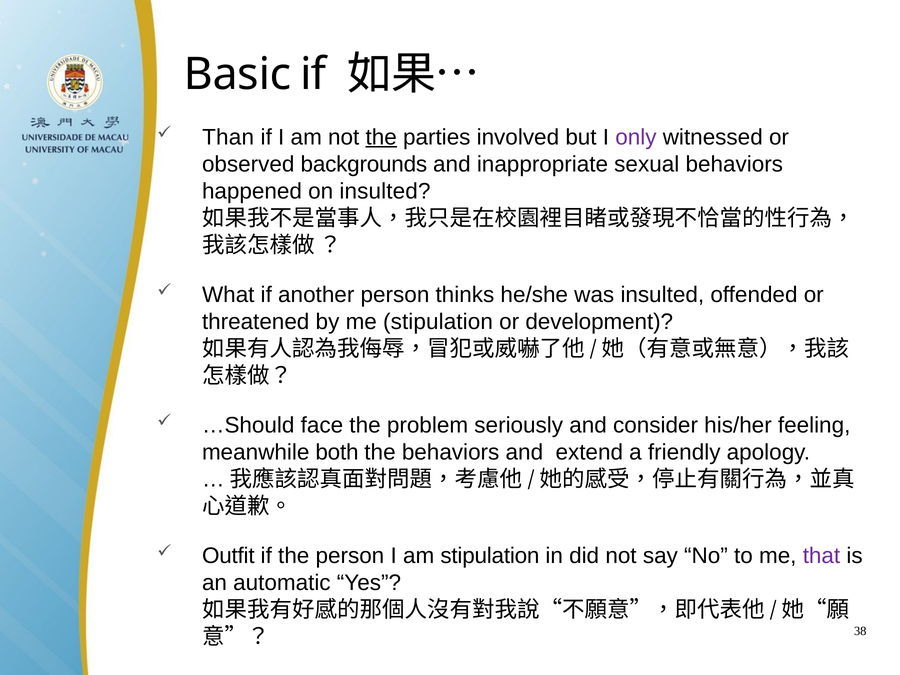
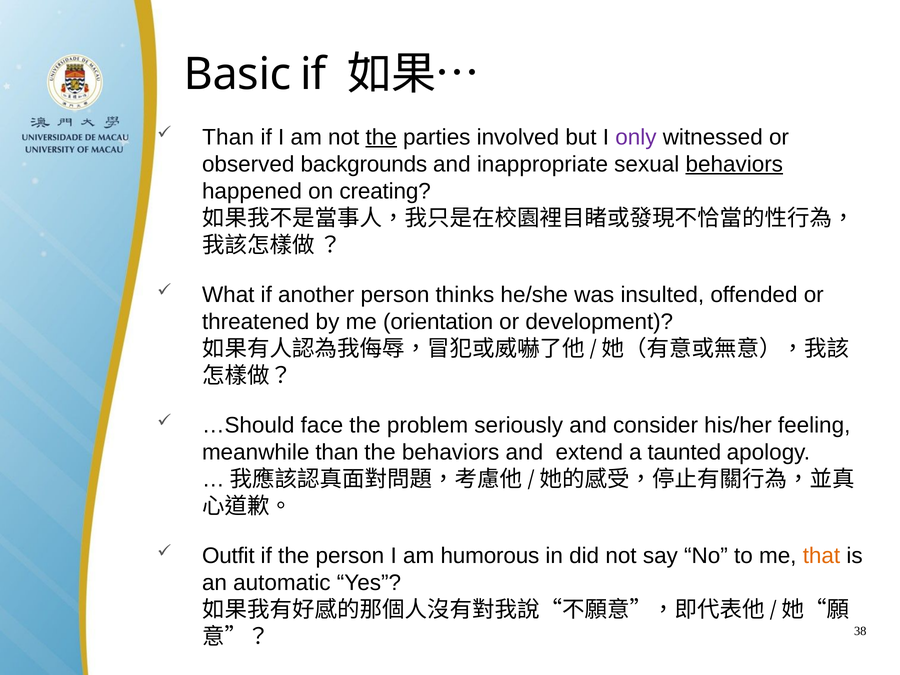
behaviors at (734, 164) underline: none -> present
on insulted: insulted -> creating
me stipulation: stipulation -> orientation
meanwhile both: both -> than
friendly: friendly -> taunted
am stipulation: stipulation -> humorous
that colour: purple -> orange
